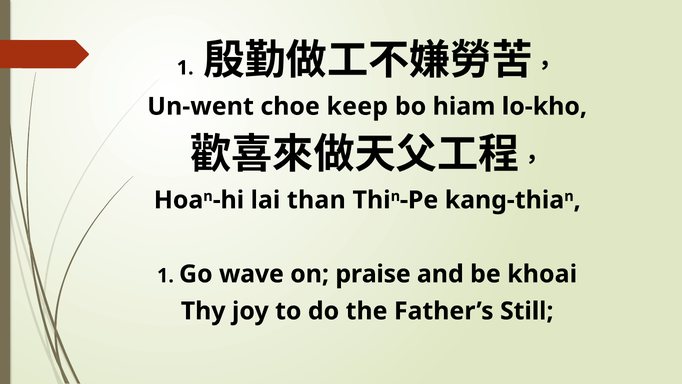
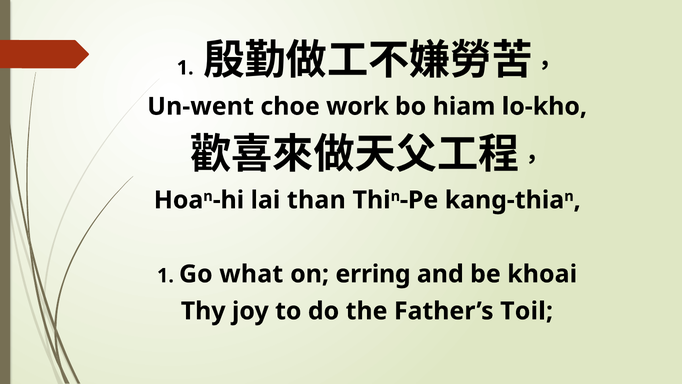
keep: keep -> work
wave: wave -> what
praise: praise -> erring
Still: Still -> Toil
